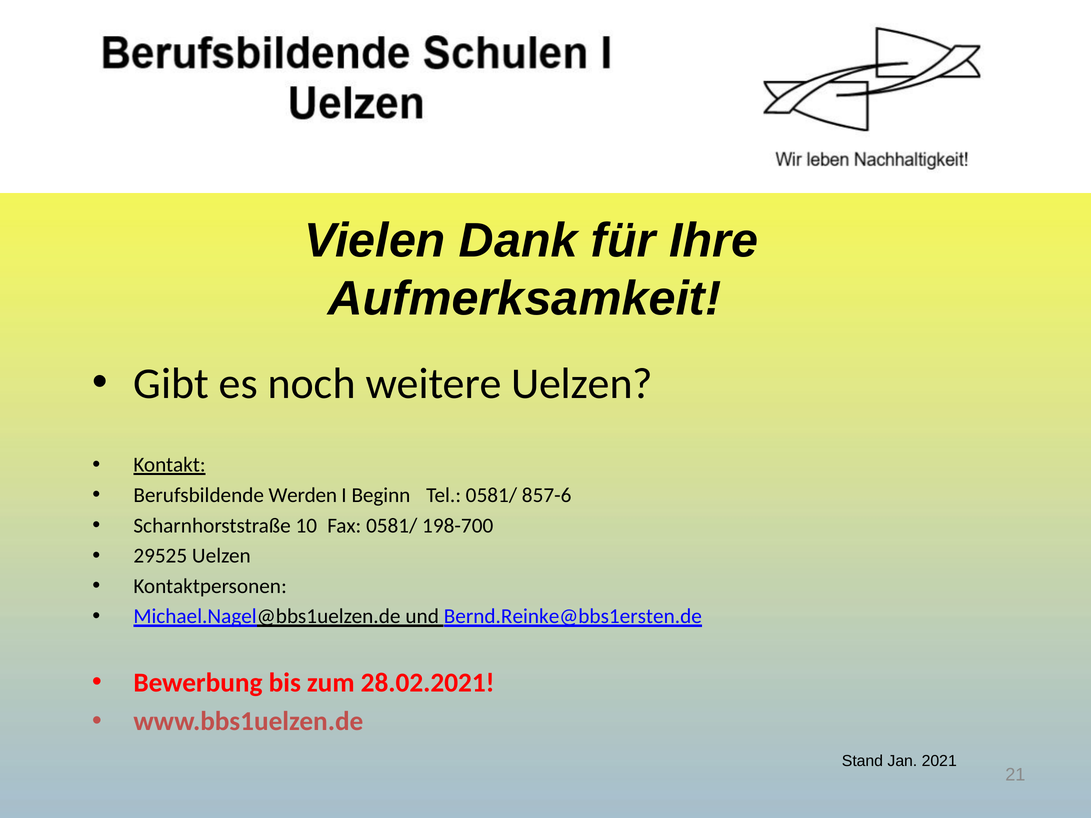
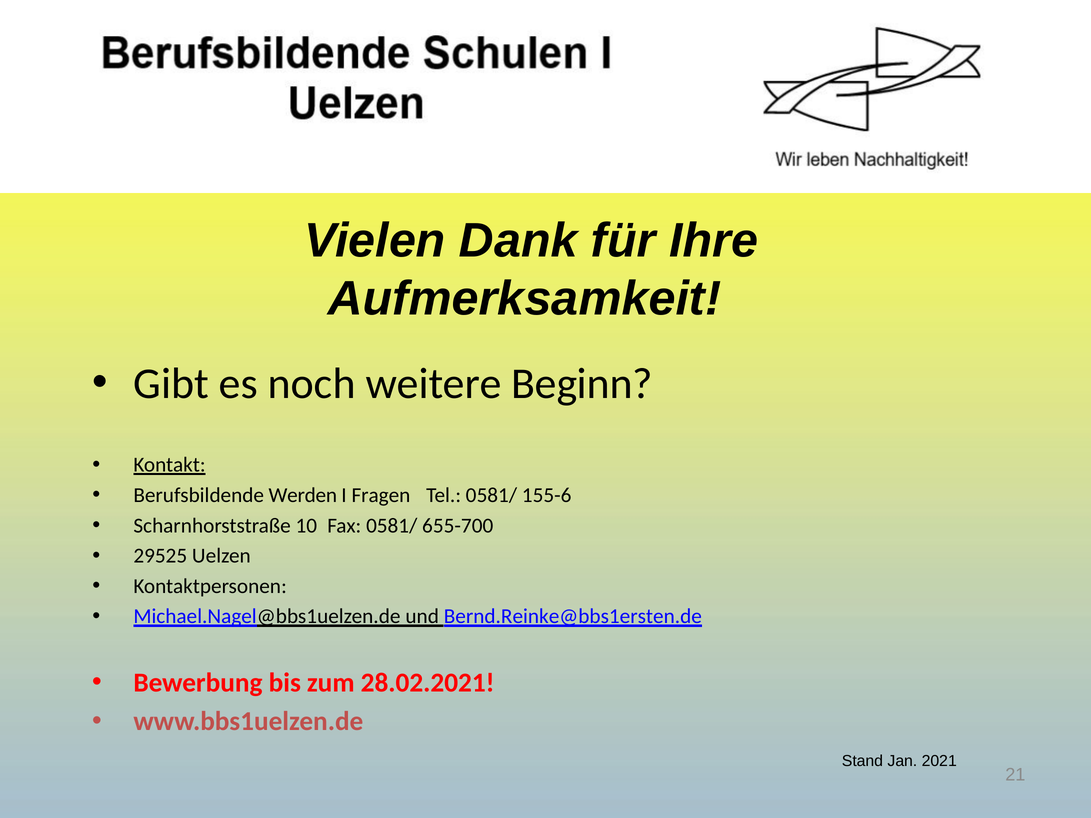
weitere Uelzen: Uelzen -> Beginn
Beginn: Beginn -> Fragen
857-6: 857-6 -> 155-6
198-700: 198-700 -> 655-700
